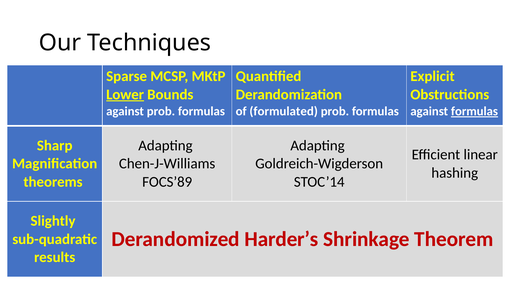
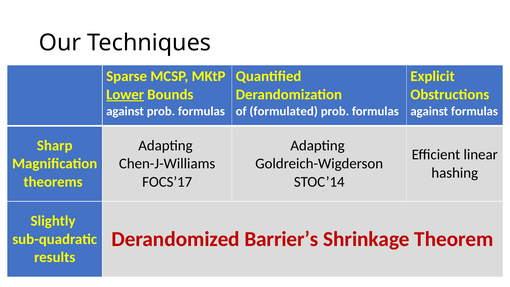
formulas at (474, 111) underline: present -> none
FOCS’89: FOCS’89 -> FOCS’17
Harder’s: Harder’s -> Barrier’s
